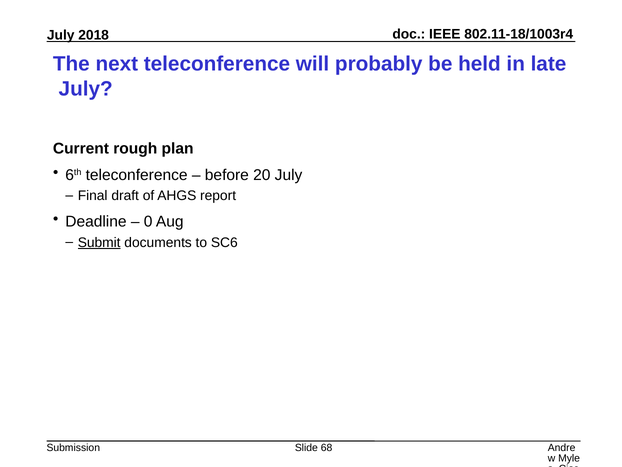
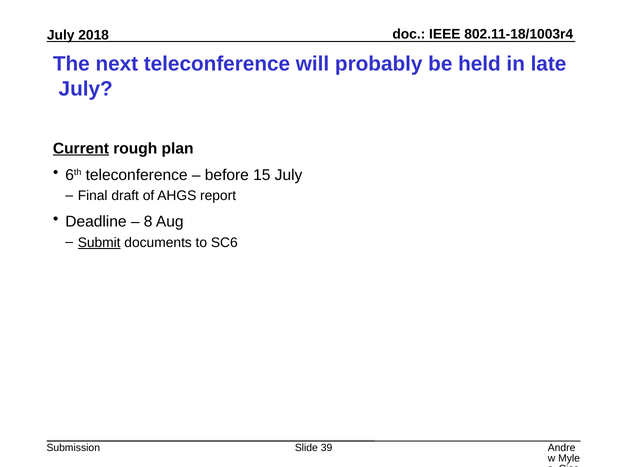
Current underline: none -> present
20: 20 -> 15
0: 0 -> 8
68: 68 -> 39
